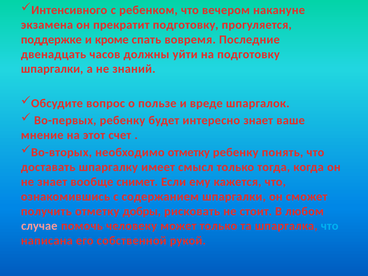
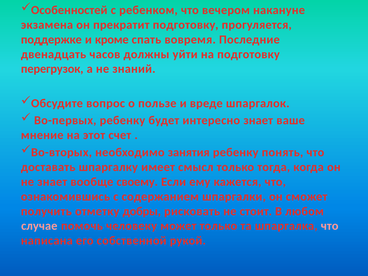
Интенсивного: Интенсивного -> Особенностей
шпаргалки at (52, 69): шпаргалки -> перегрузок
необходимо отметку: отметку -> занятия
снимет: снимет -> своему
что at (330, 226) colour: light blue -> pink
